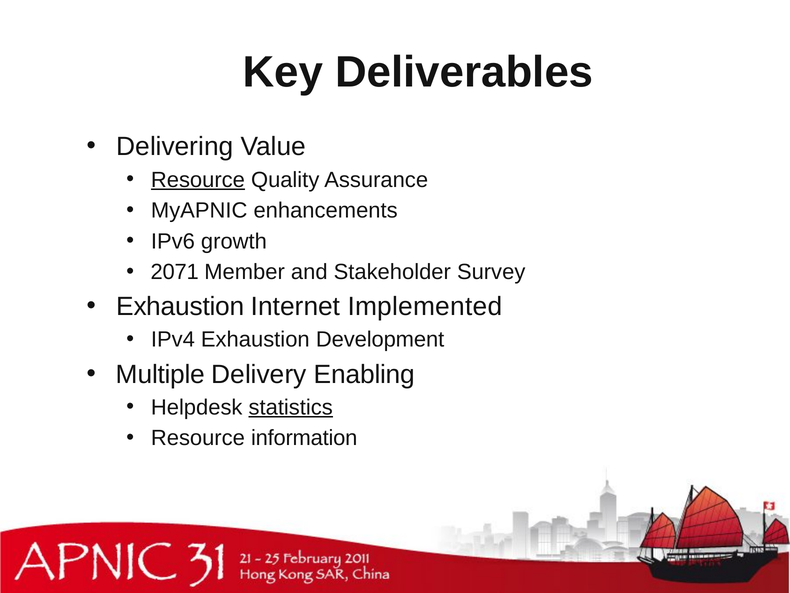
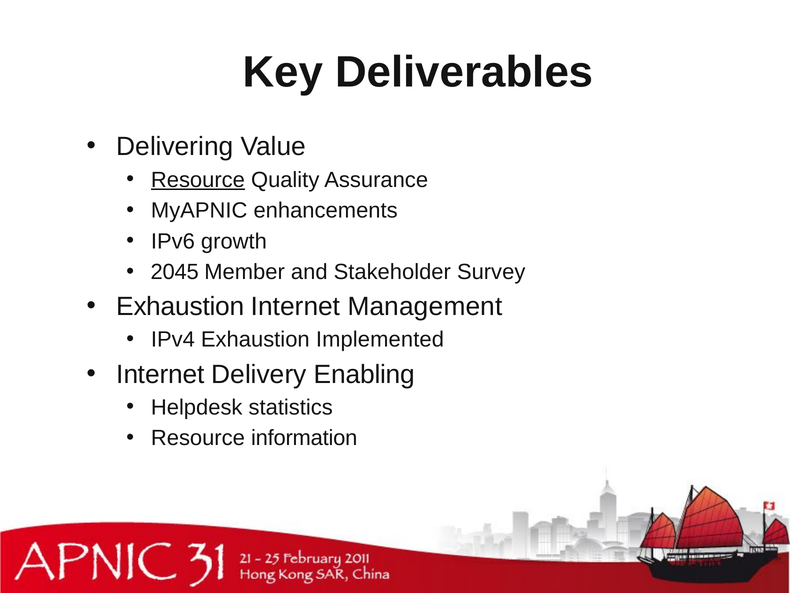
2071: 2071 -> 2045
Implemented: Implemented -> Management
Development: Development -> Implemented
Multiple at (160, 374): Multiple -> Internet
statistics underline: present -> none
